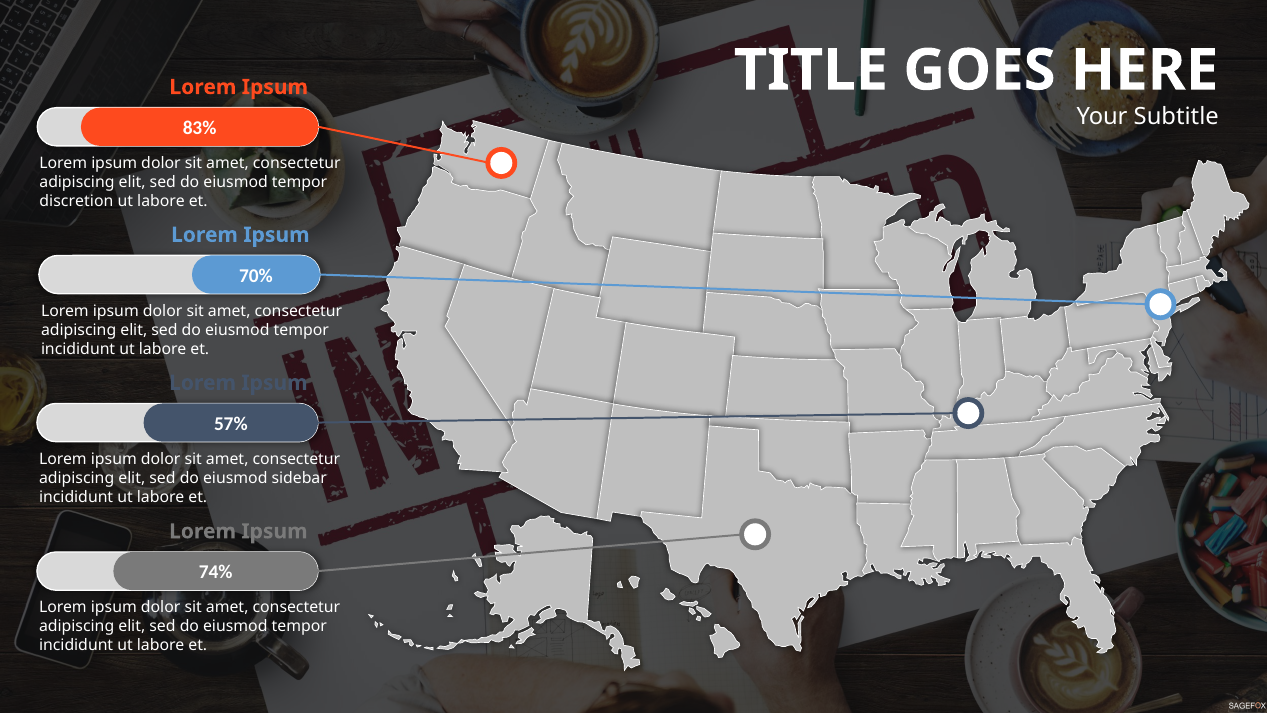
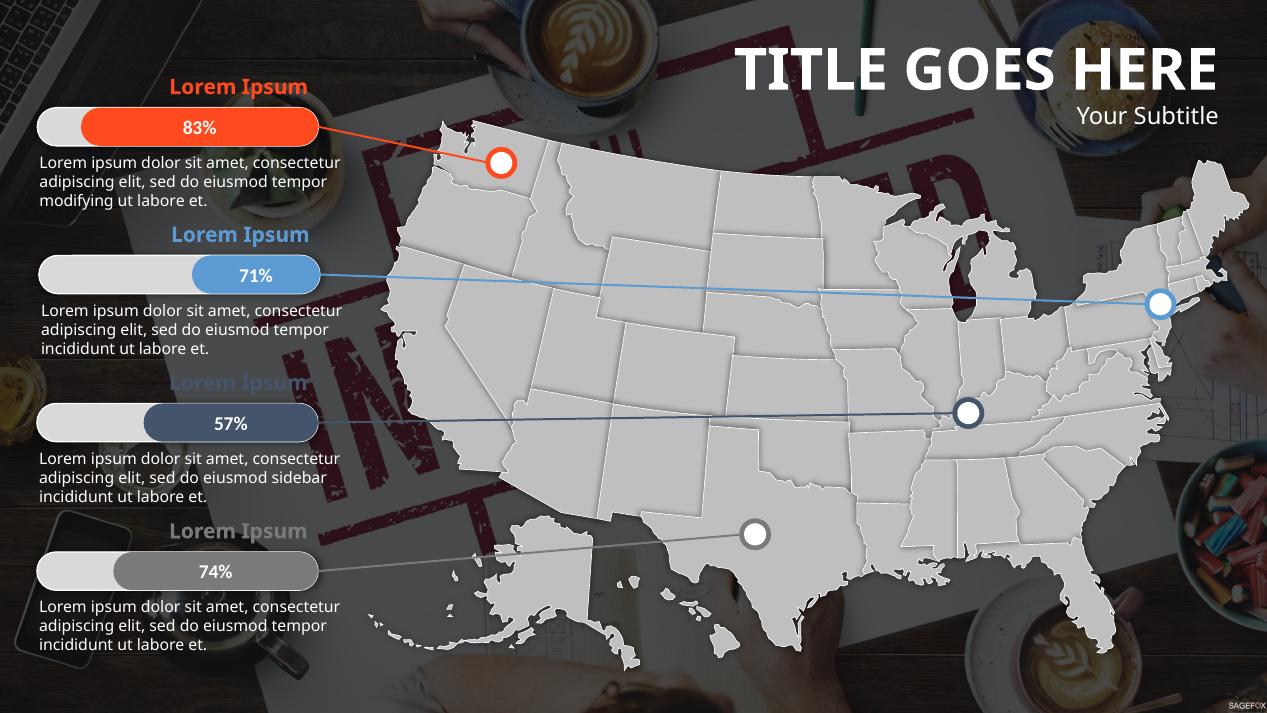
discretion: discretion -> modifying
70%: 70% -> 71%
